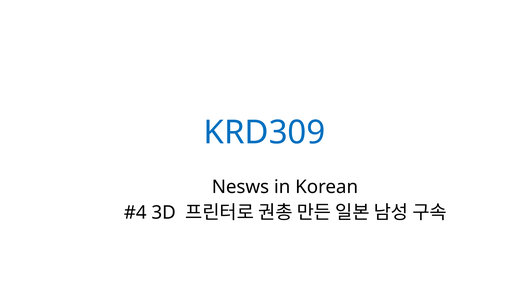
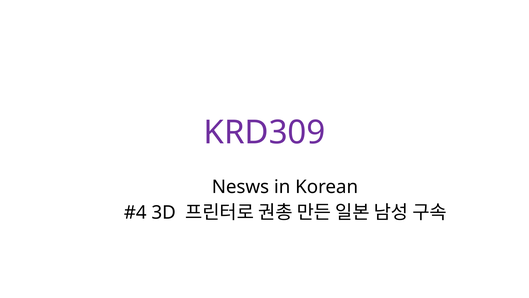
KRD309 colour: blue -> purple
